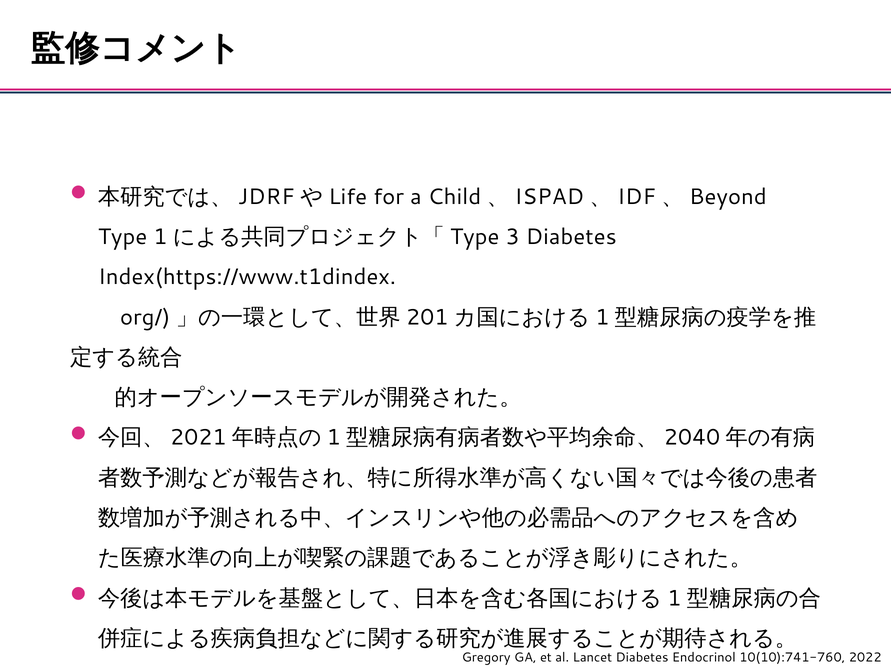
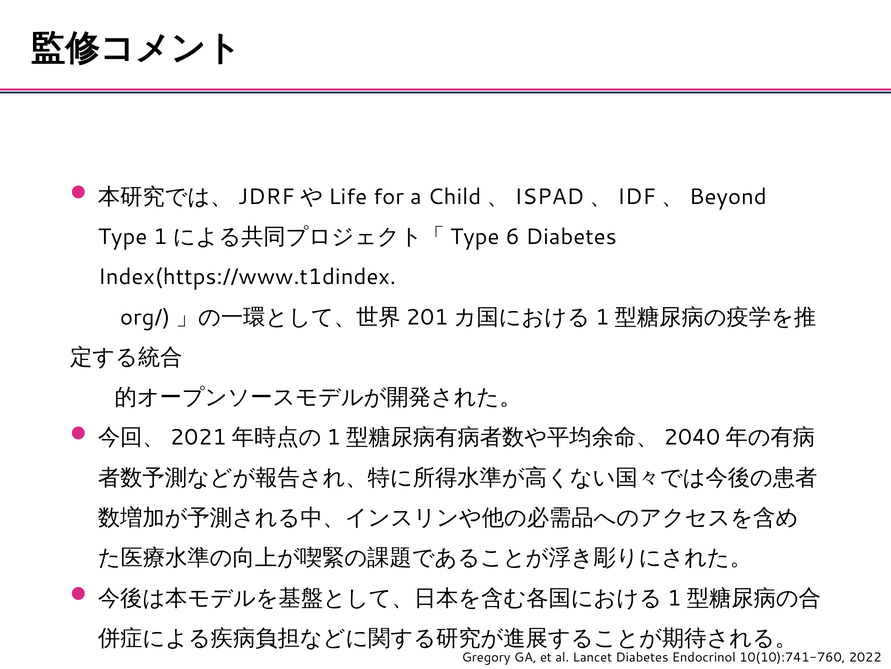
3: 3 -> 6
